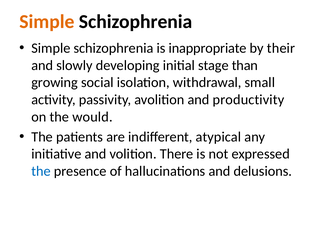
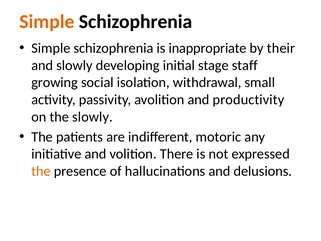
than: than -> staff
the would: would -> slowly
atypical: atypical -> motoric
the at (41, 171) colour: blue -> orange
